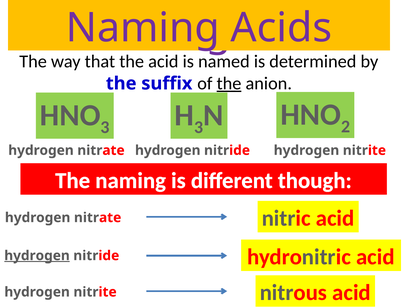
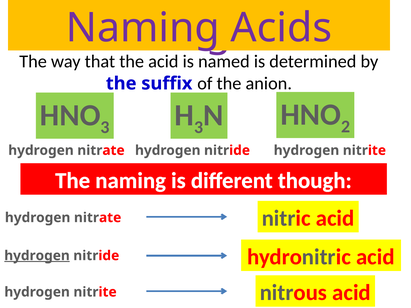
the at (229, 84) underline: present -> none
